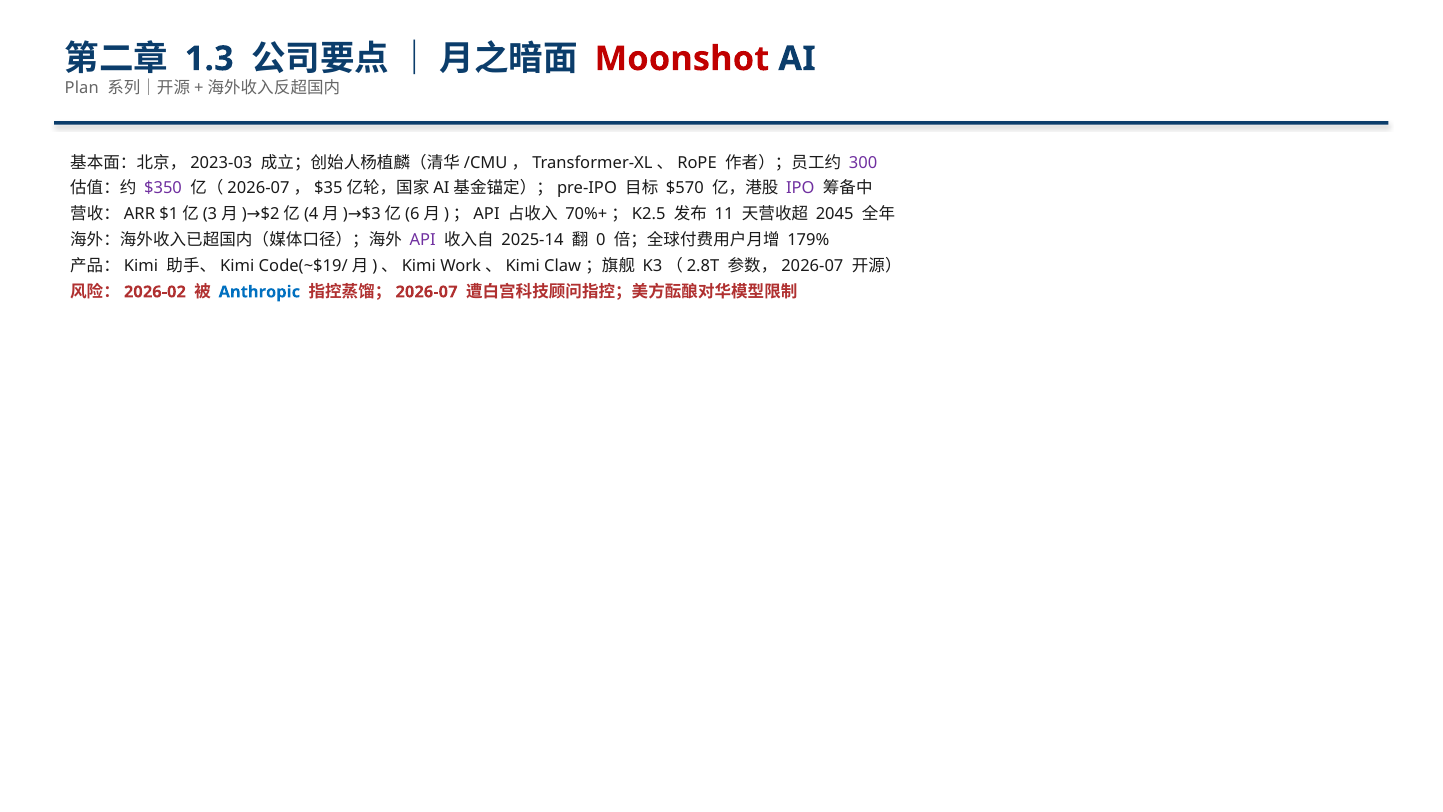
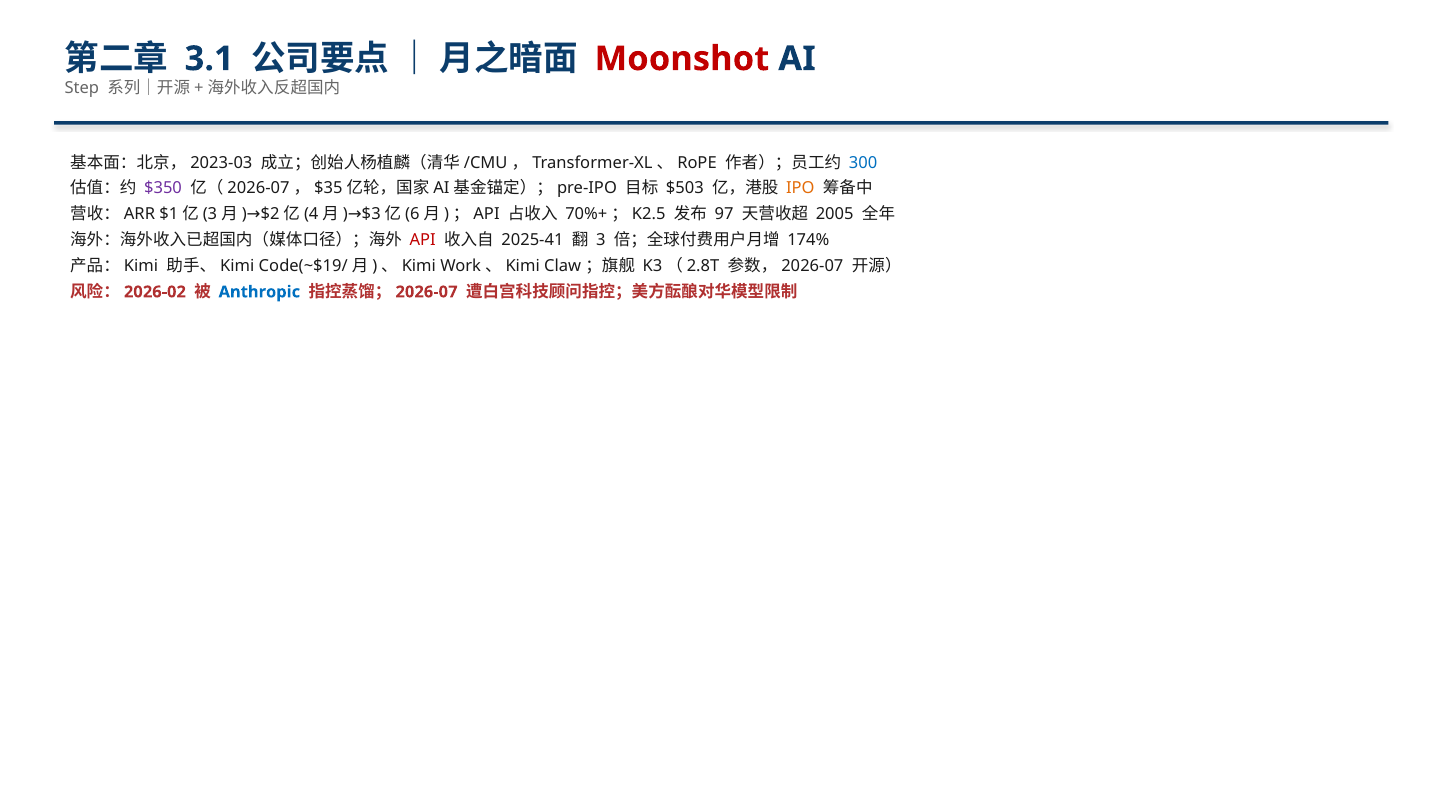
1.3: 1.3 -> 3.1
Plan: Plan -> Step
300 colour: purple -> blue
$570: $570 -> $503
IPO colour: purple -> orange
11: 11 -> 97
2045: 2045 -> 2005
API colour: purple -> red
2025-14: 2025-14 -> 2025-41
0: 0 -> 3
179%: 179% -> 174%
